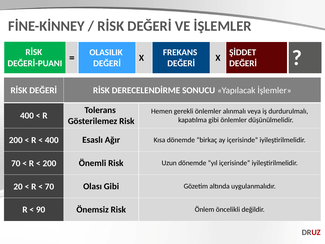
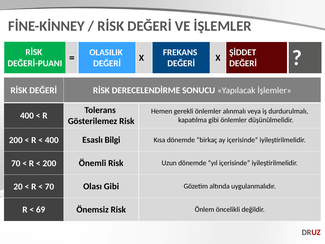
Ağır: Ağır -> Bilgi
90: 90 -> 69
